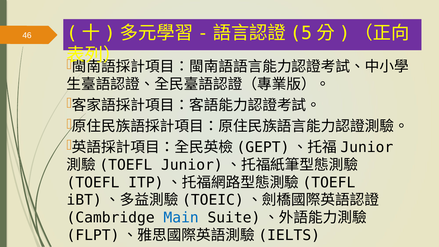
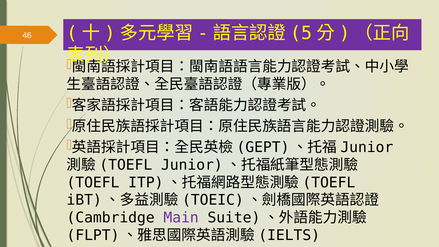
Main colour: blue -> purple
